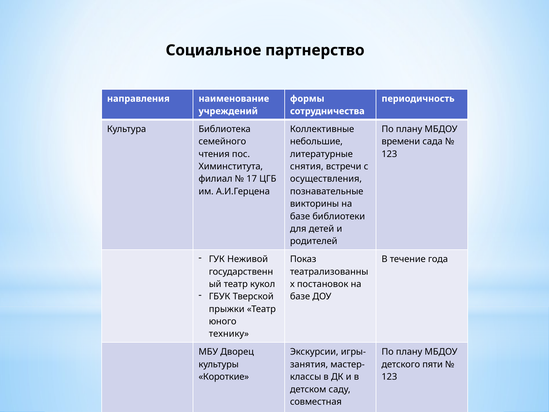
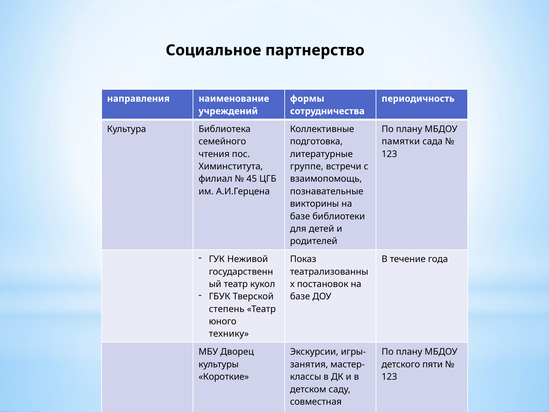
небольшие: небольшие -> подготовка
времени: времени -> памятки
снятия: снятия -> группе
17: 17 -> 45
осуществления: осуществления -> взаимопомощь
прыжки: прыжки -> степень
